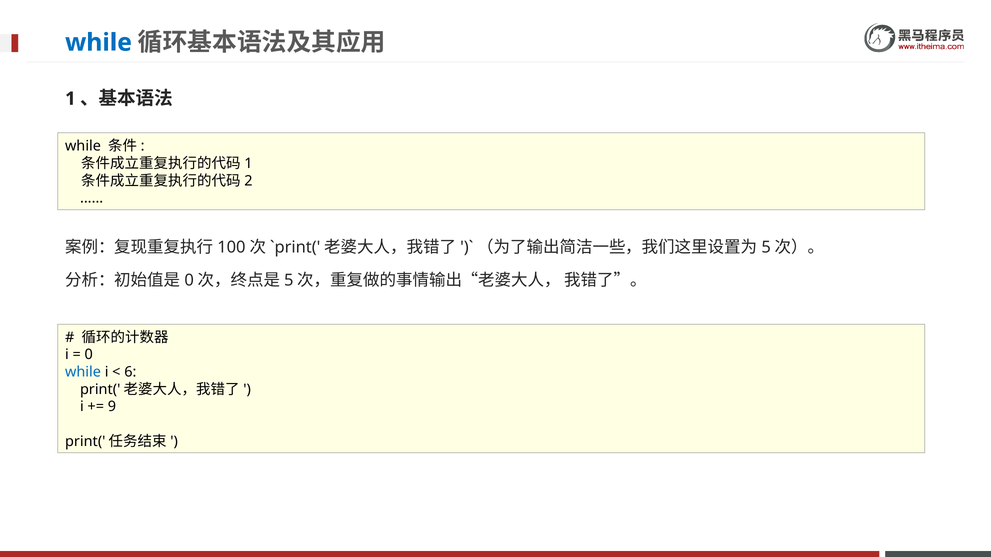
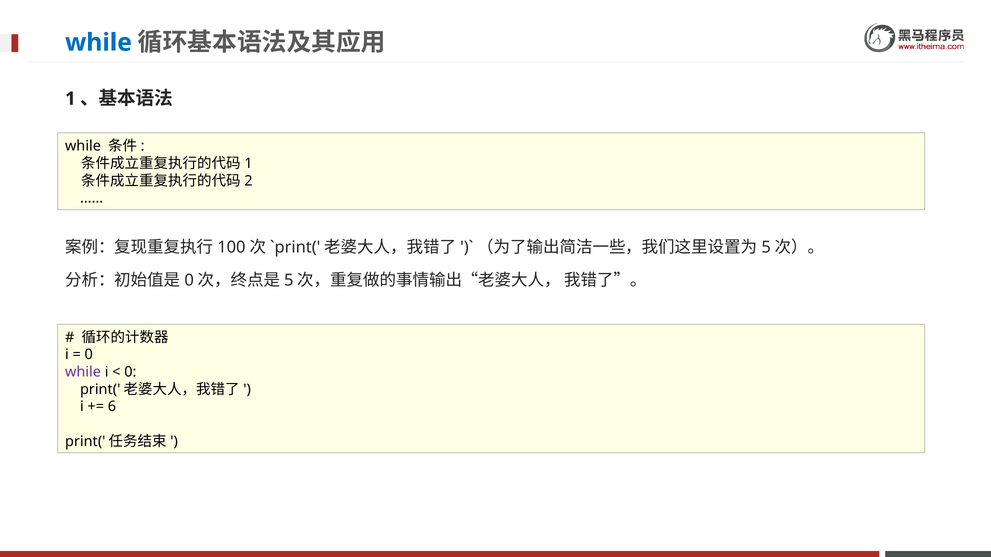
while at (83, 372) colour: blue -> purple
6 at (130, 372): 6 -> 0
9: 9 -> 6
